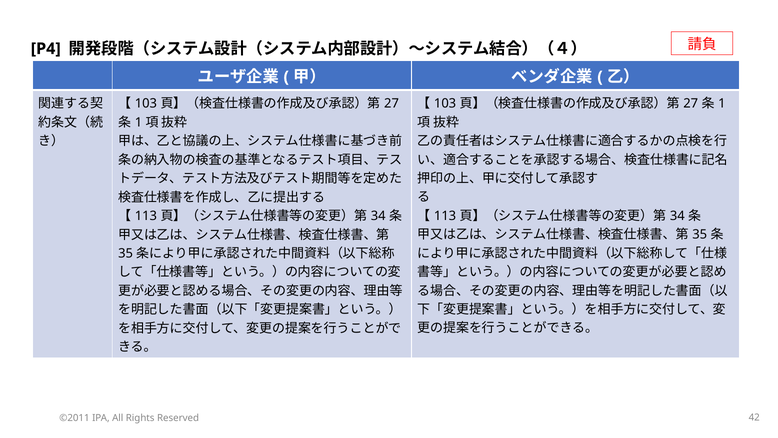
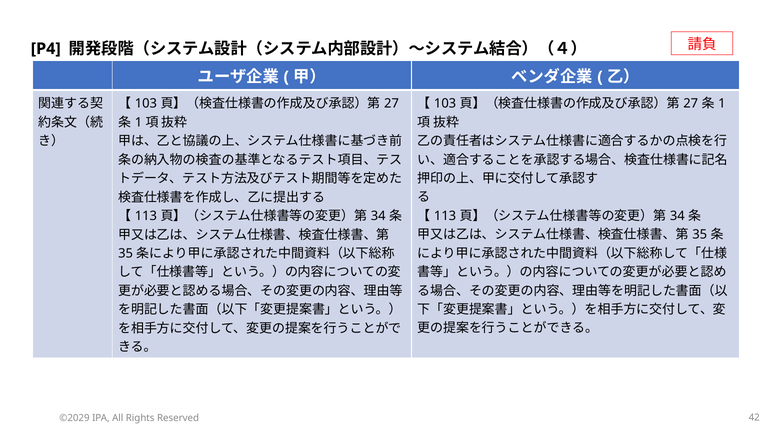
©2011: ©2011 -> ©2029
